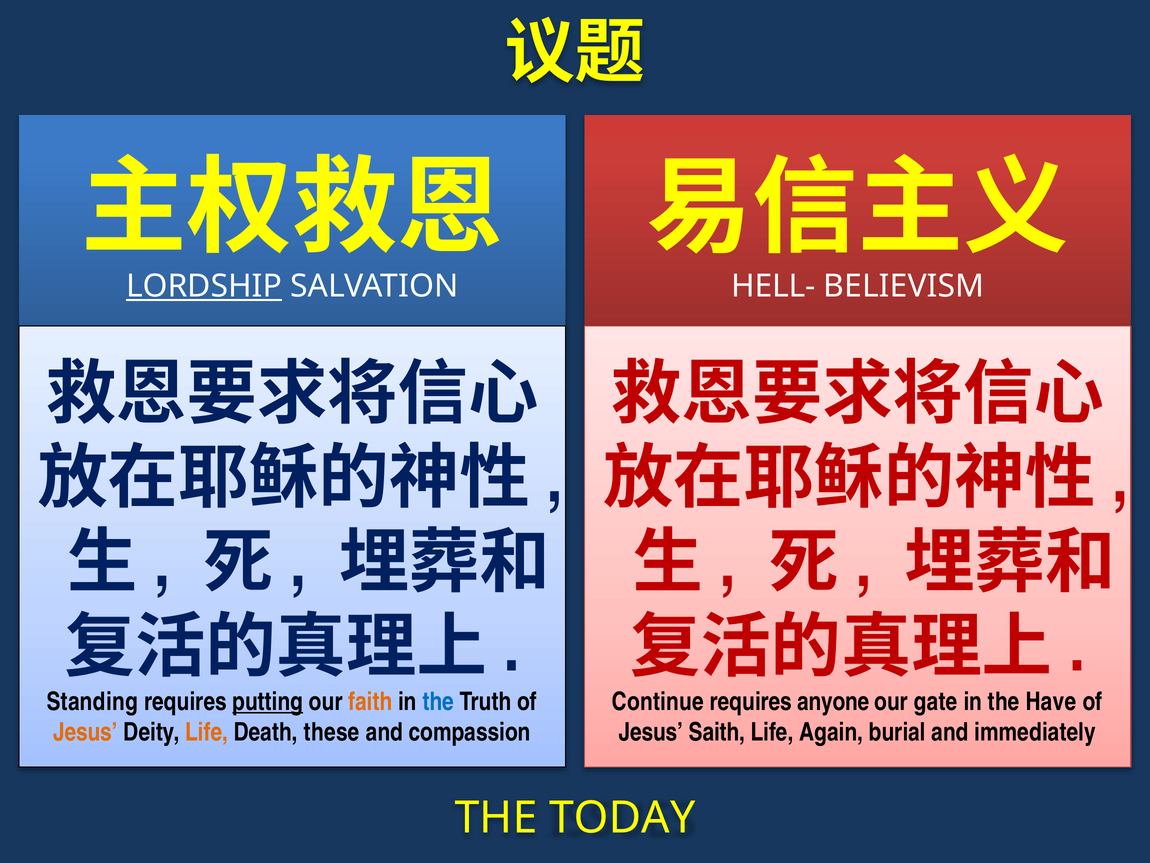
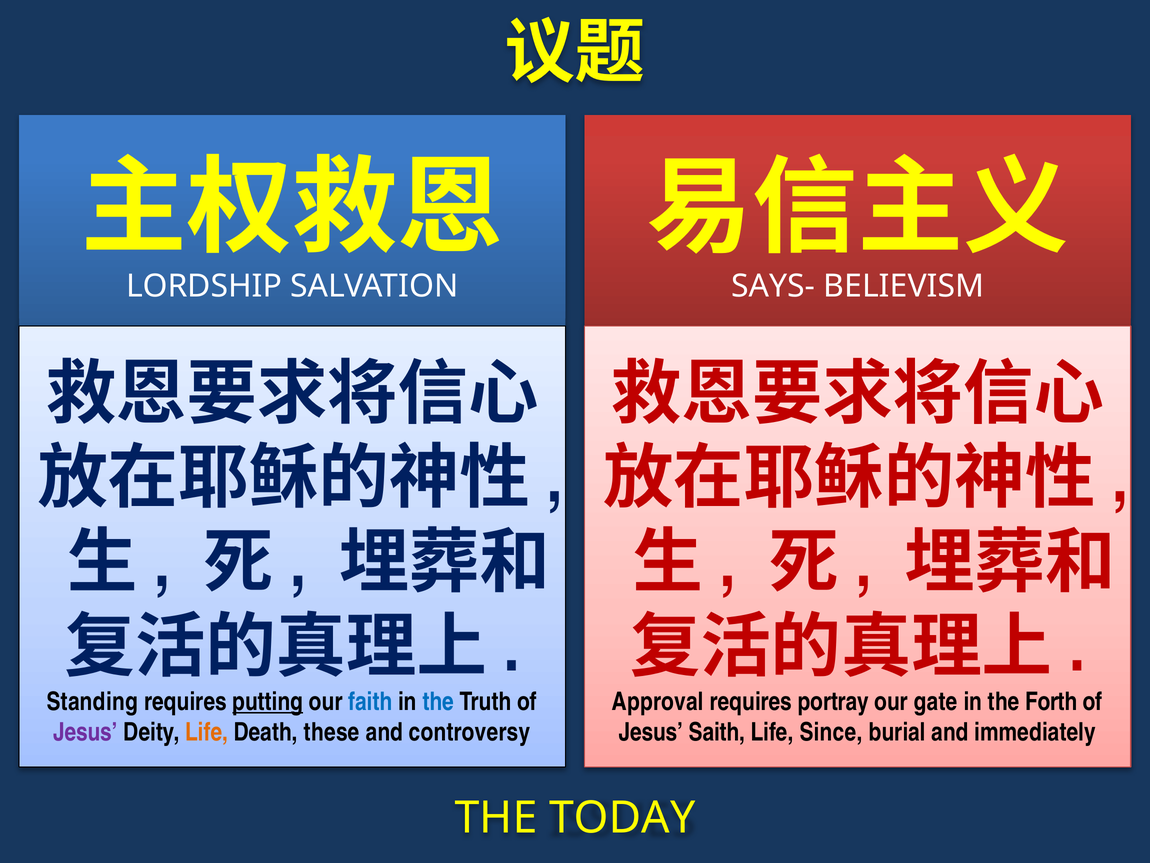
LORDSHIP underline: present -> none
HELL-: HELL- -> SAYS-
faith colour: orange -> blue
Continue: Continue -> Approval
anyone: anyone -> portray
Have: Have -> Forth
Jesus at (85, 732) colour: orange -> purple
compassion: compassion -> controversy
Again: Again -> Since
